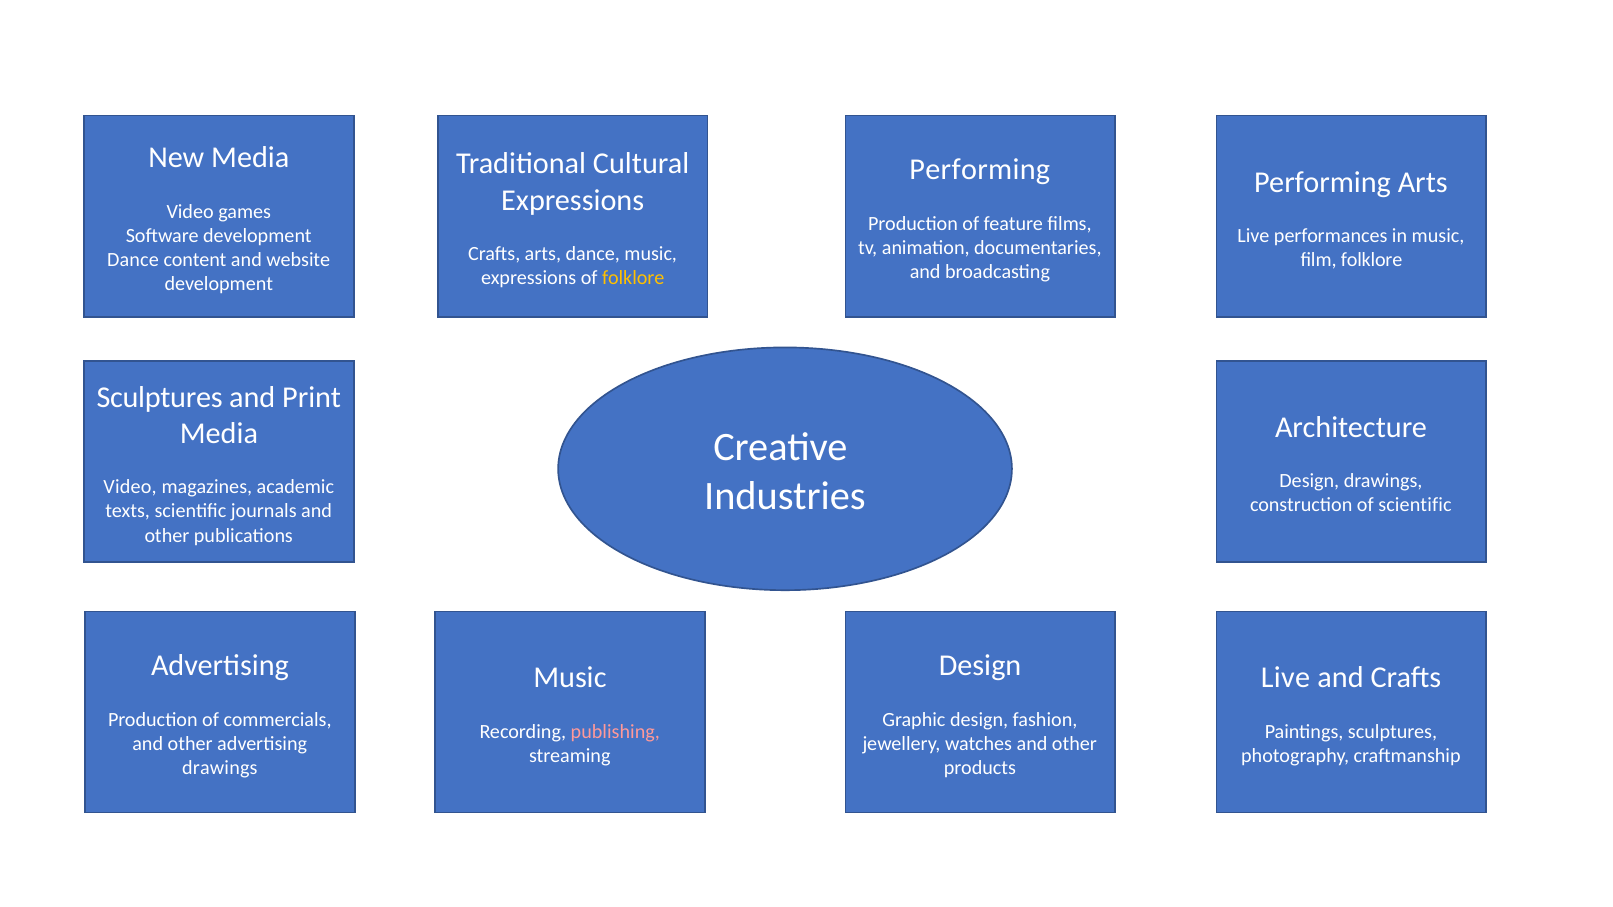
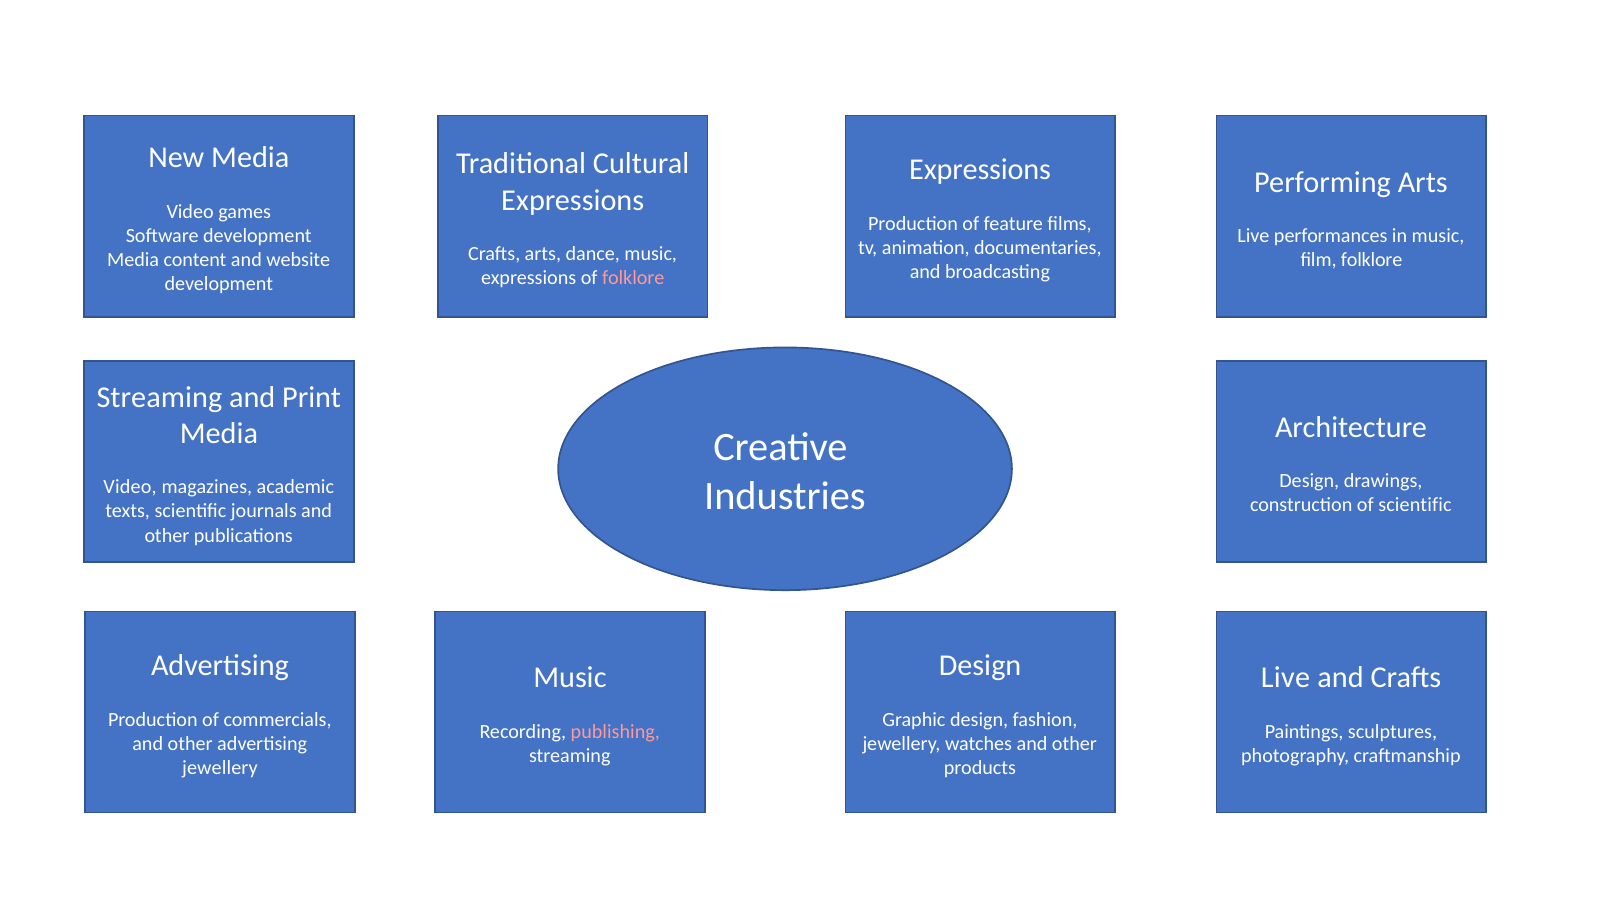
Performing at (980, 170): Performing -> Expressions
Dance at (133, 260): Dance -> Media
folklore at (633, 278) colour: yellow -> pink
Sculptures at (160, 397): Sculptures -> Streaming
drawings at (220, 768): drawings -> jewellery
